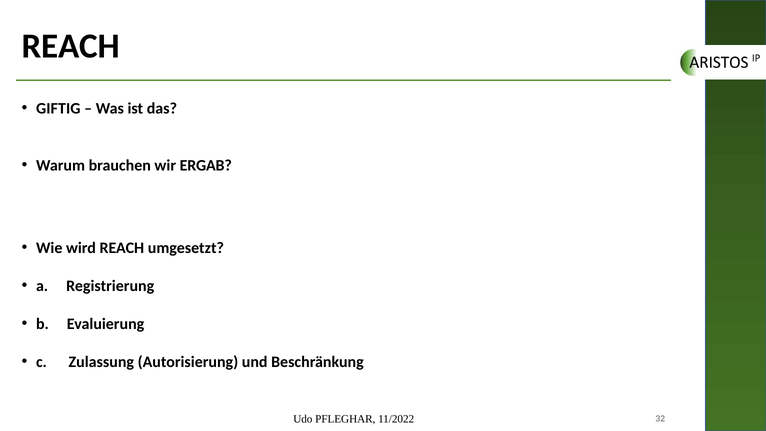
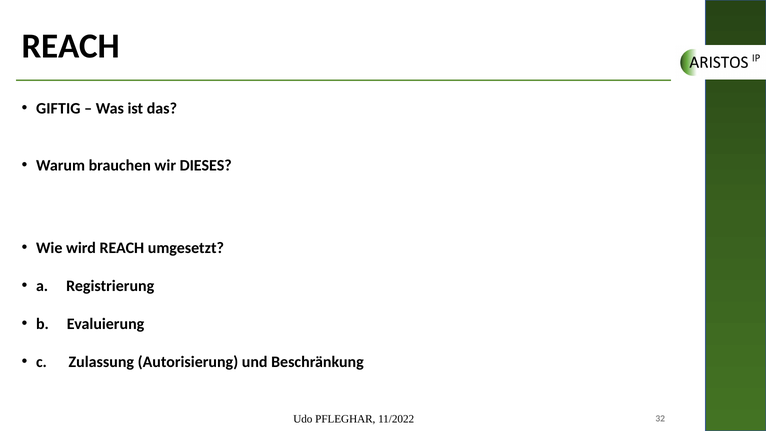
ERGAB: ERGAB -> DIESES
